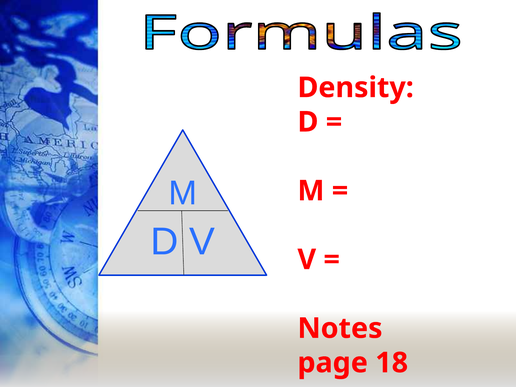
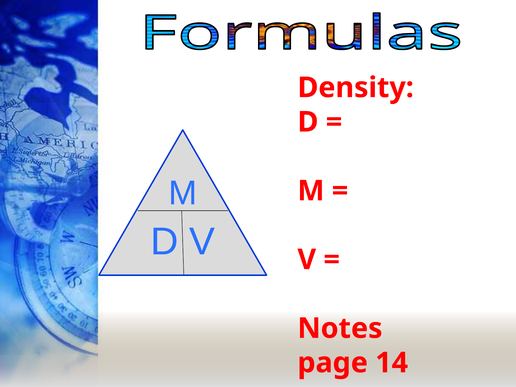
18: 18 -> 14
